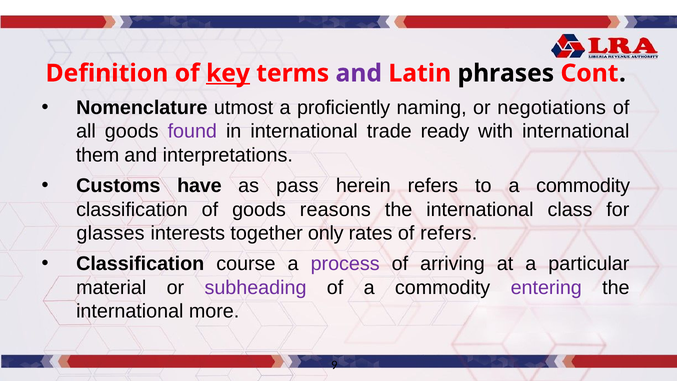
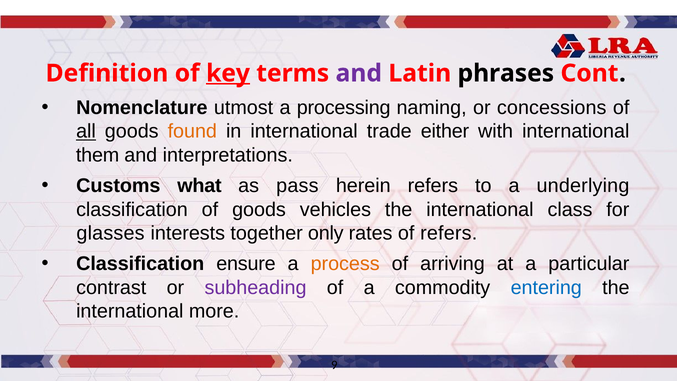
proficiently: proficiently -> processing
negotiations: negotiations -> concessions
all underline: none -> present
found colour: purple -> orange
ready: ready -> either
have: have -> what
to a commodity: commodity -> underlying
reasons: reasons -> vehicles
course: course -> ensure
process colour: purple -> orange
material: material -> contrast
entering colour: purple -> blue
